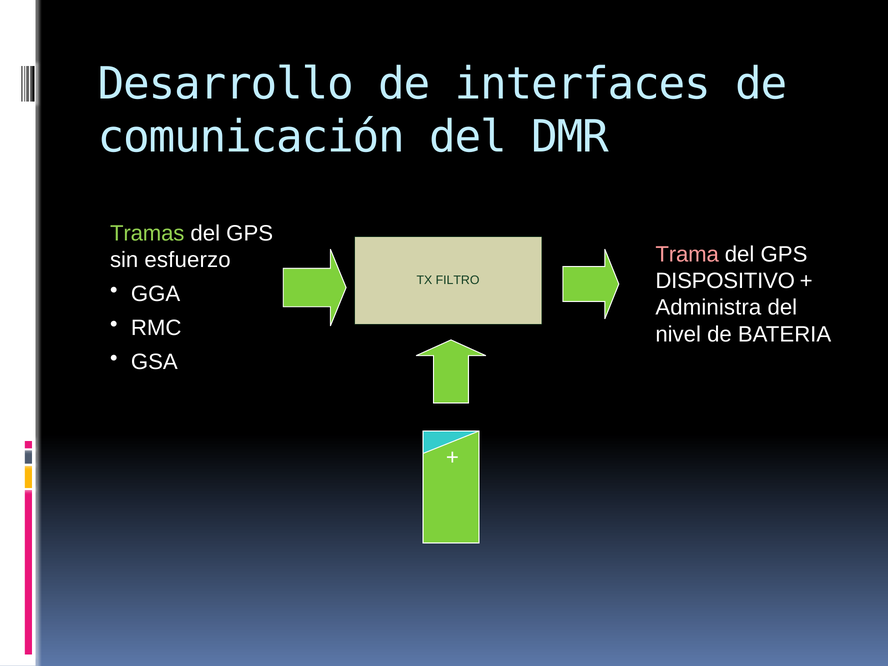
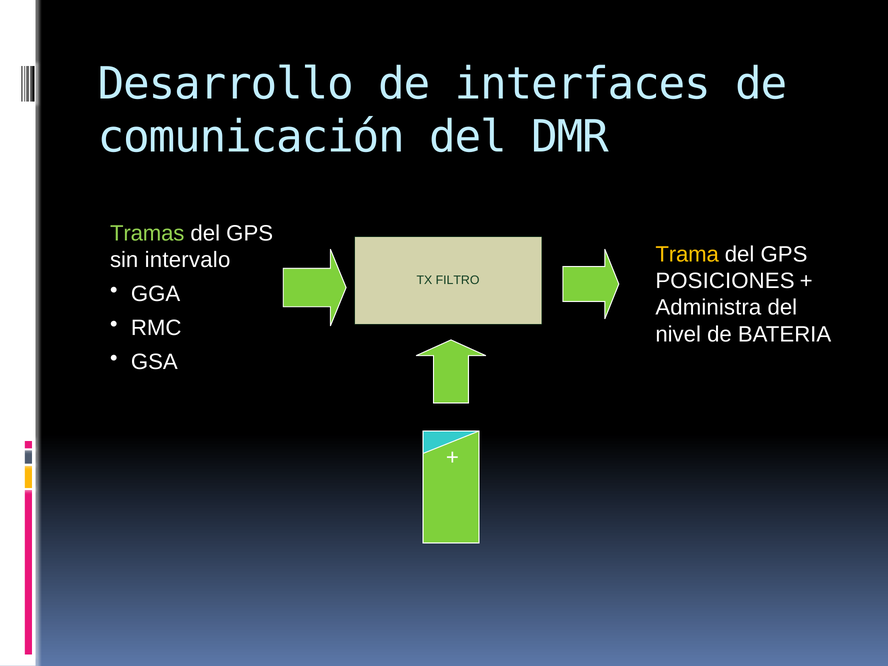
Trama colour: pink -> yellow
esfuerzo: esfuerzo -> intervalo
DISPOSITIVO: DISPOSITIVO -> POSICIONES
